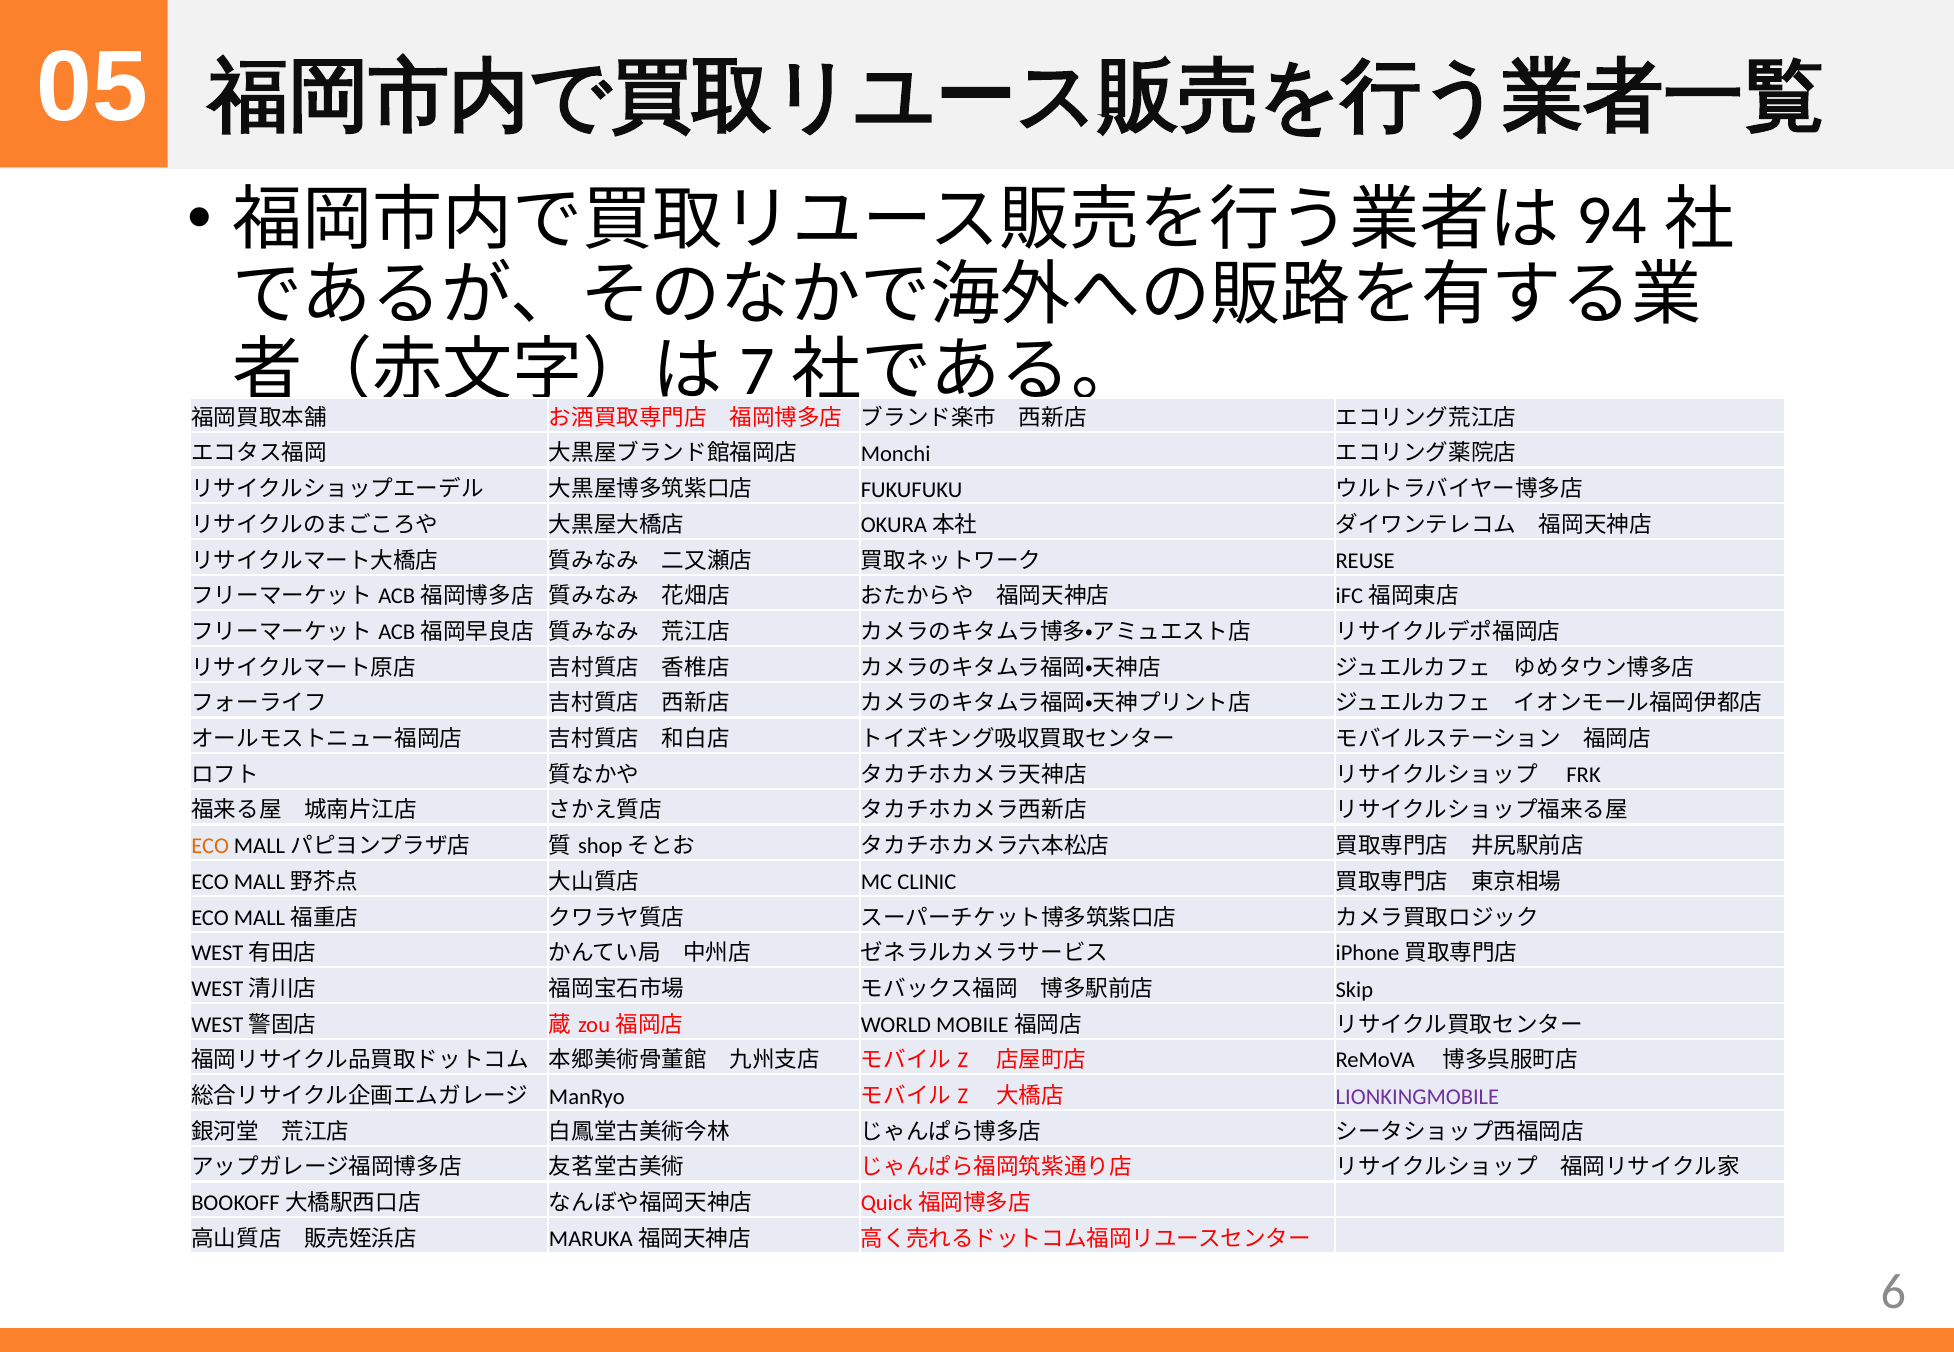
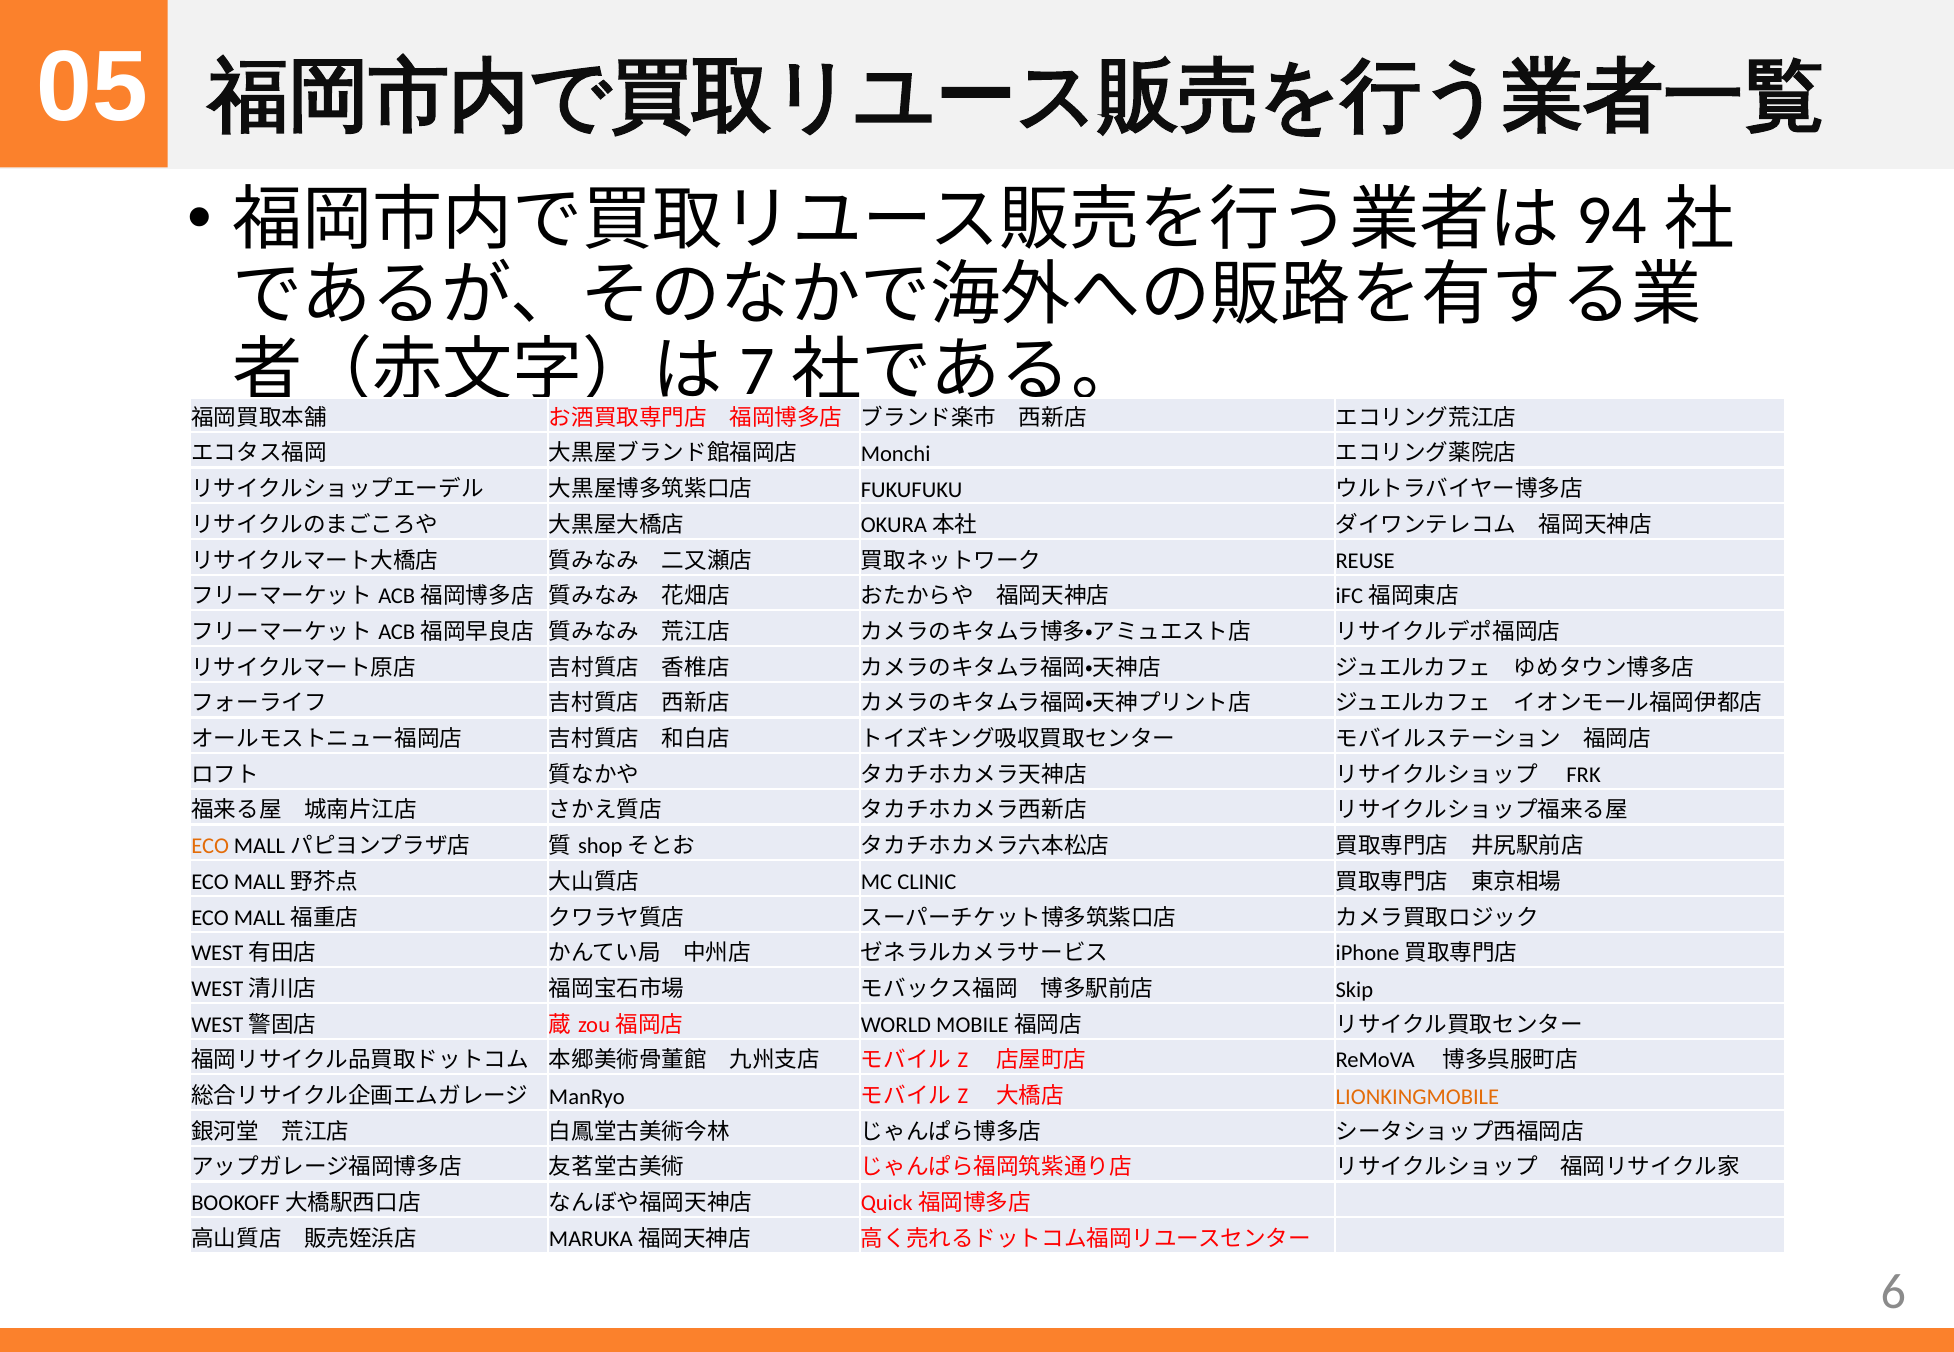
LIONKINGMOBILE colour: purple -> orange
